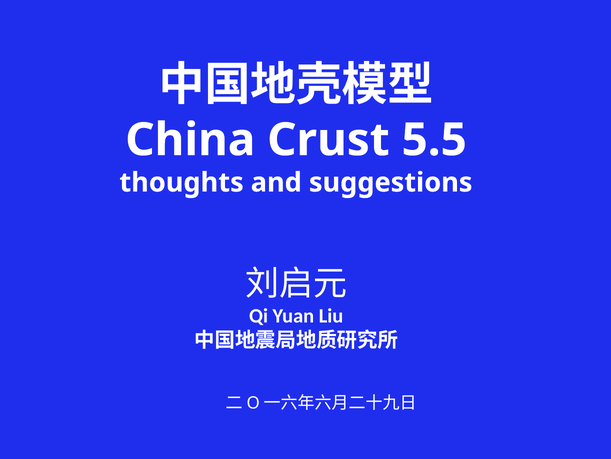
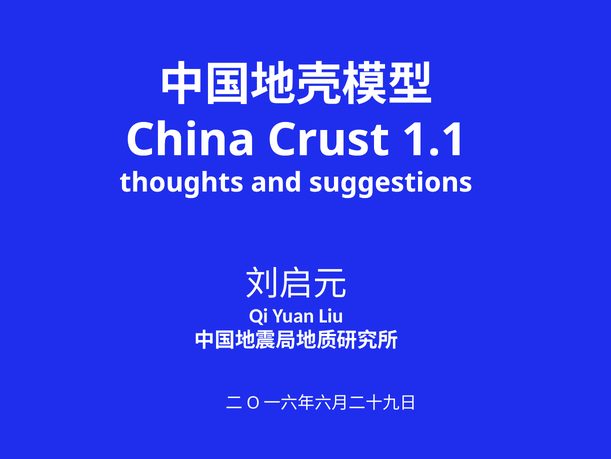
5.5: 5.5 -> 1.1
